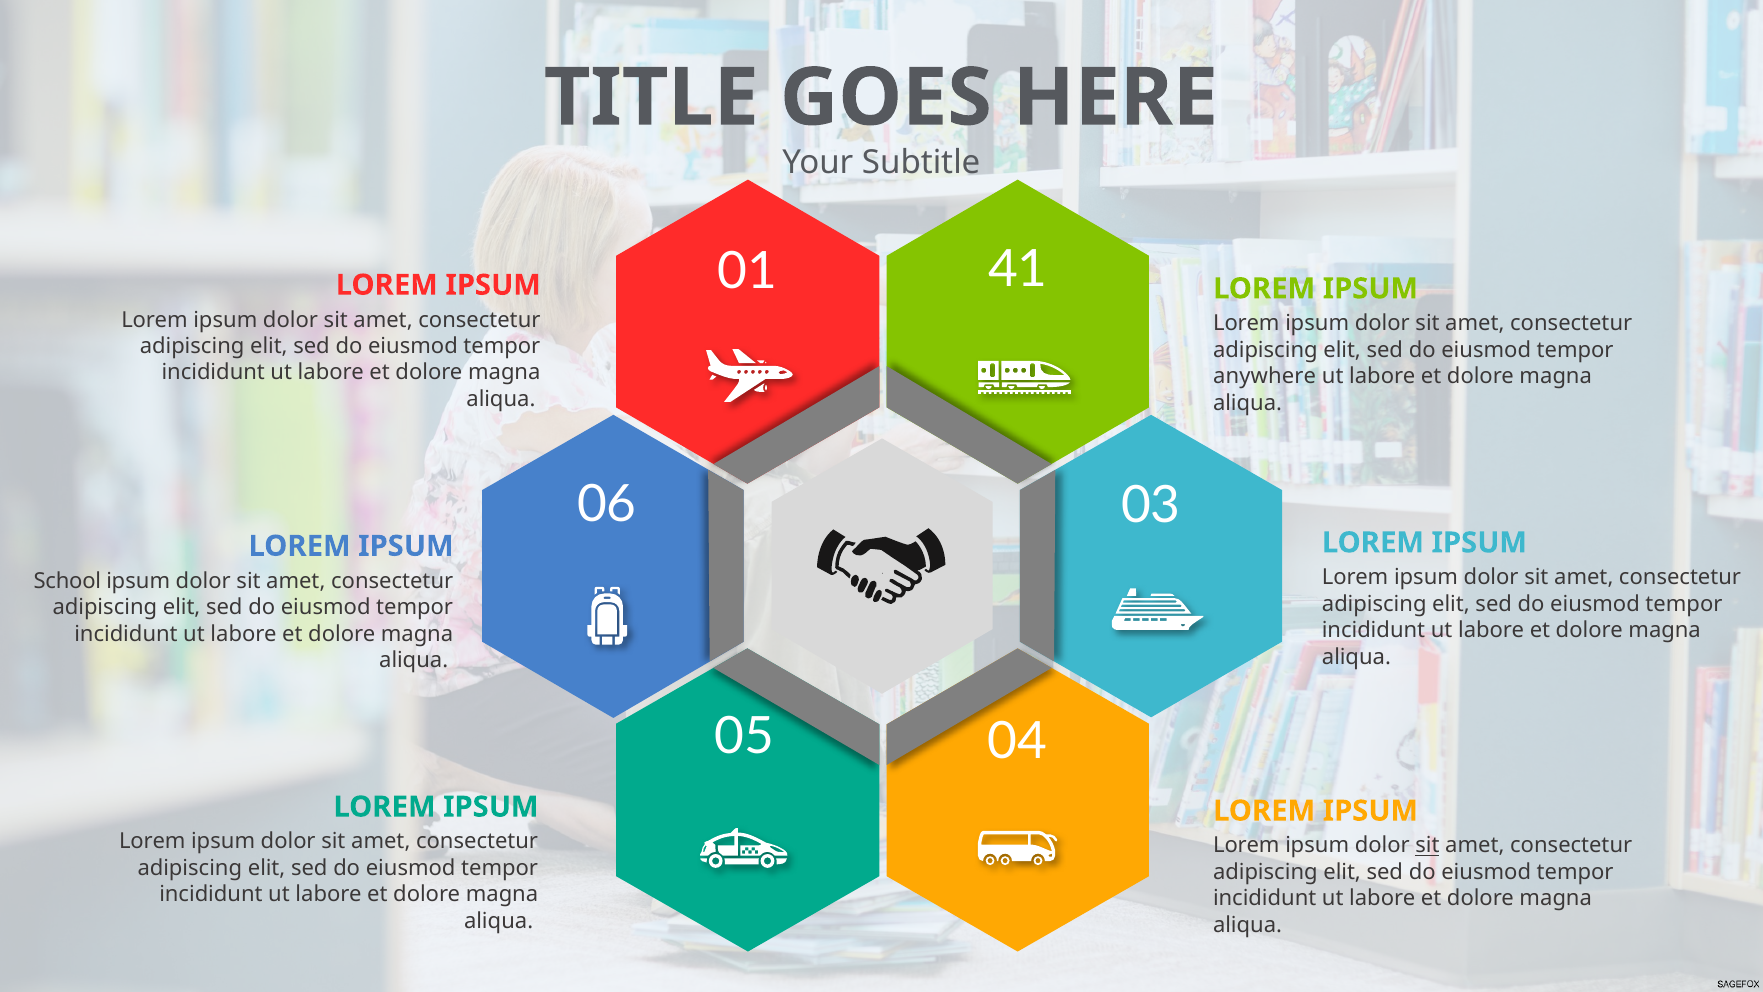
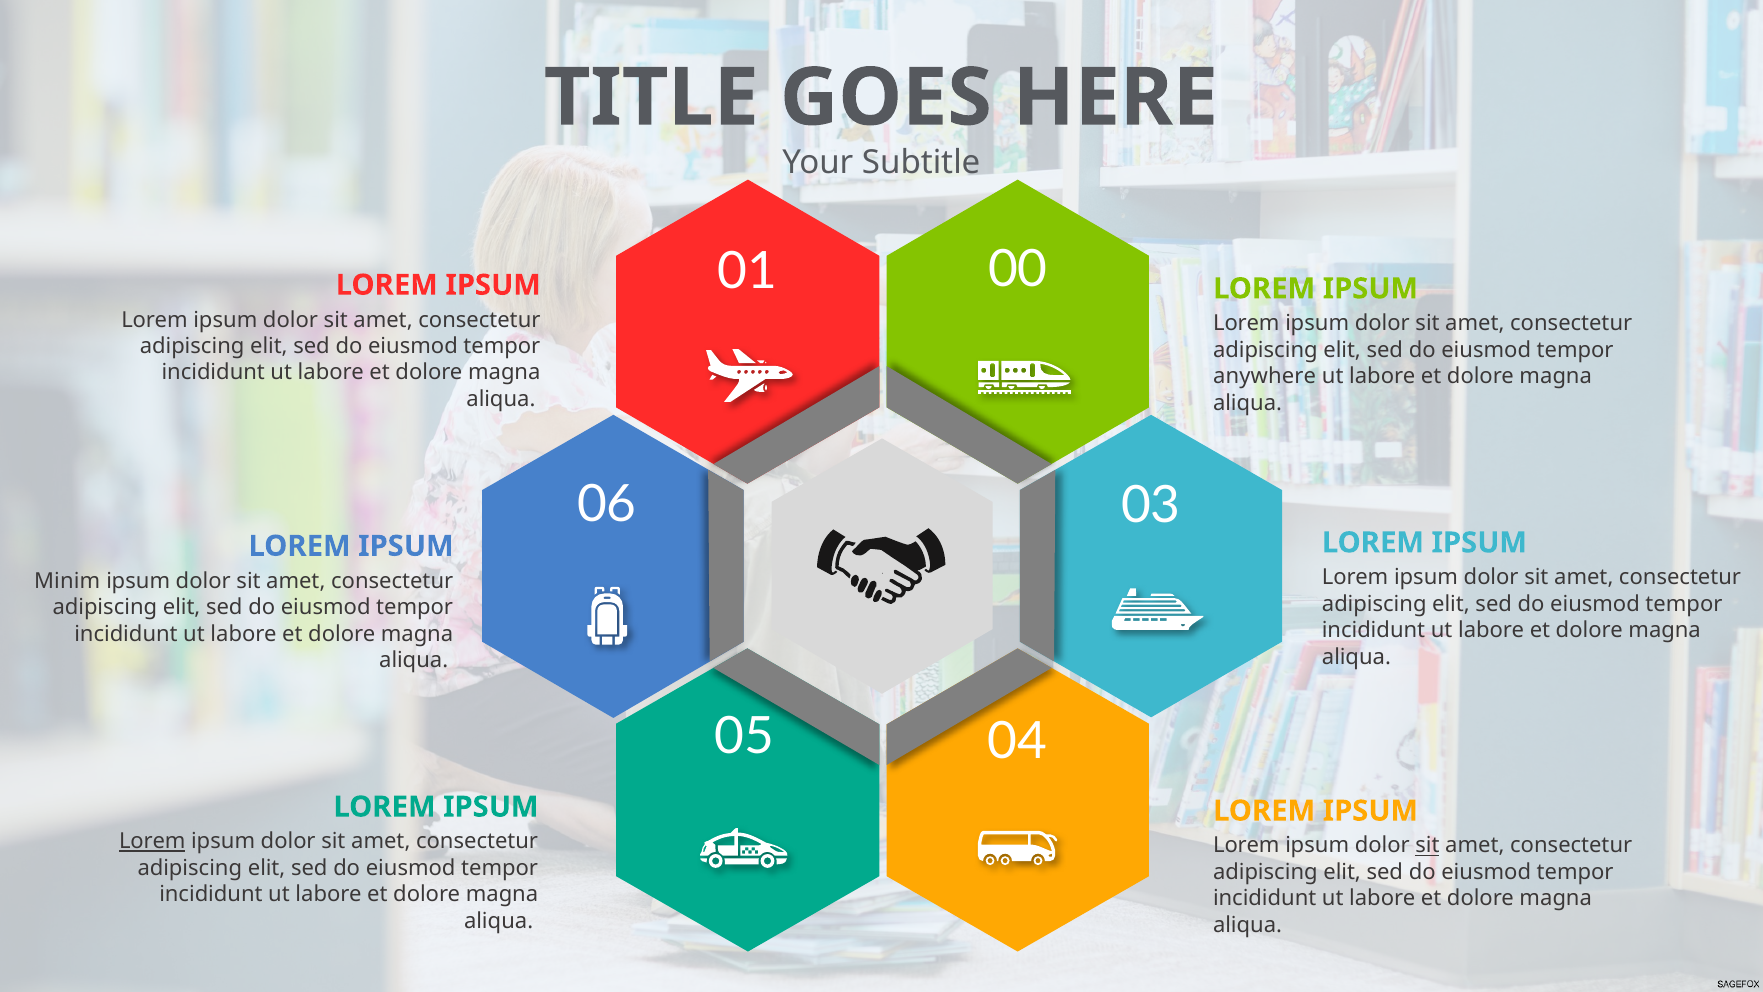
41: 41 -> 00
School: School -> Minim
Lorem at (152, 841) underline: none -> present
